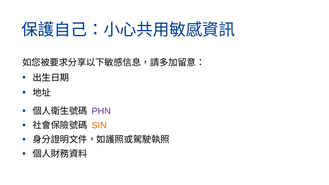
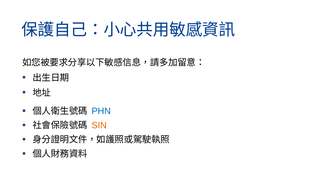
PHN colour: purple -> blue
